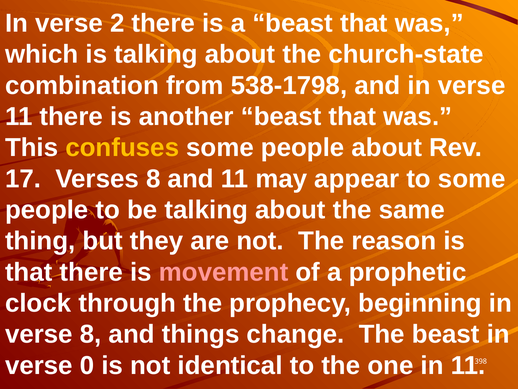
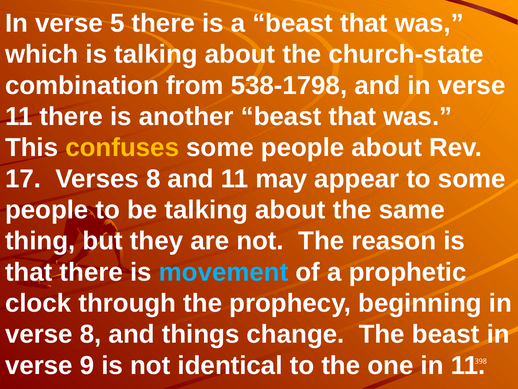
2: 2 -> 5
movement colour: pink -> light blue
0: 0 -> 9
